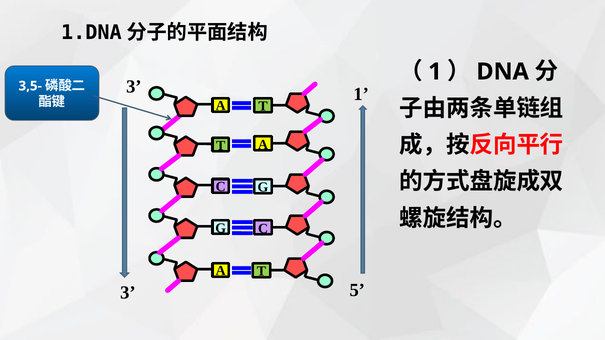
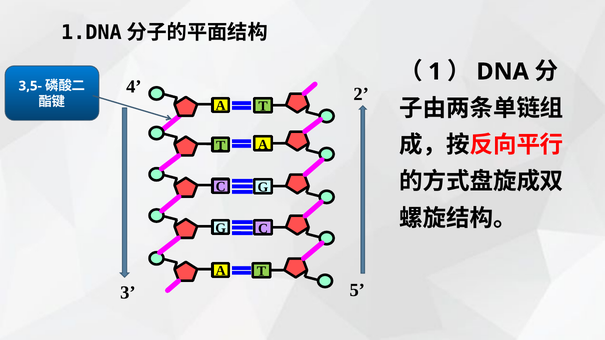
3 at (134, 87): 3 -> 4
1 at (361, 94): 1 -> 2
